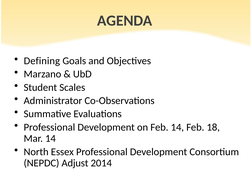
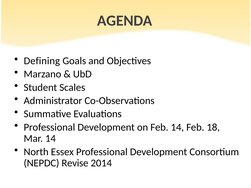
Adjust: Adjust -> Revise
